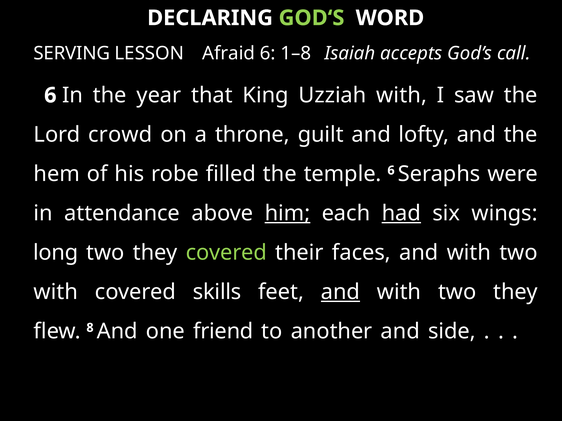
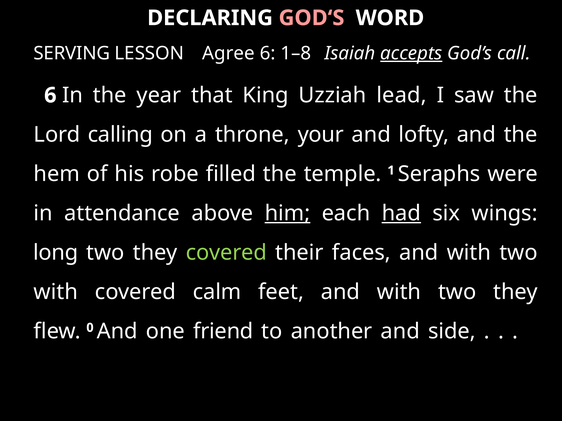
GOD‘S colour: light green -> pink
Afraid: Afraid -> Agree
accepts underline: none -> present
Uzziah with: with -> lead
crowd: crowd -> calling
guilt: guilt -> your
temple 6: 6 -> 1
skills: skills -> calm
and at (340, 292) underline: present -> none
8: 8 -> 0
